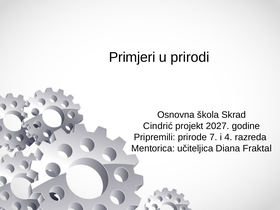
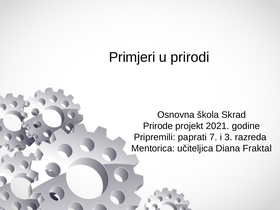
Cindrić: Cindrić -> Prirode
2027: 2027 -> 2021
prirode: prirode -> paprati
4: 4 -> 3
